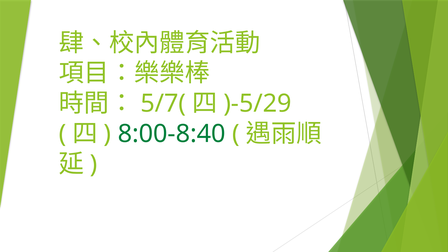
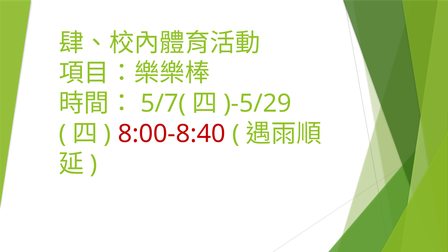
8:00-8:40 colour: green -> red
